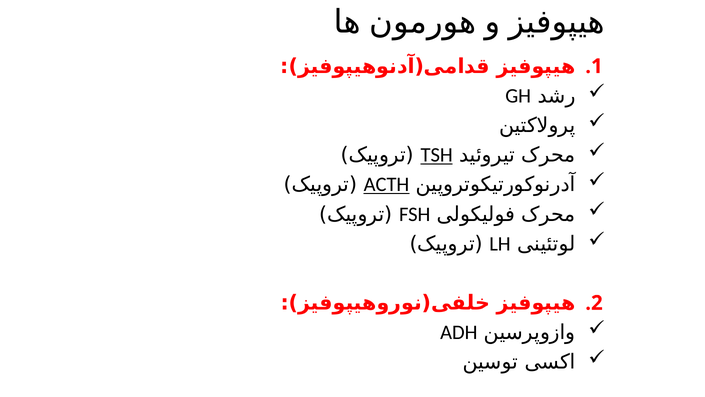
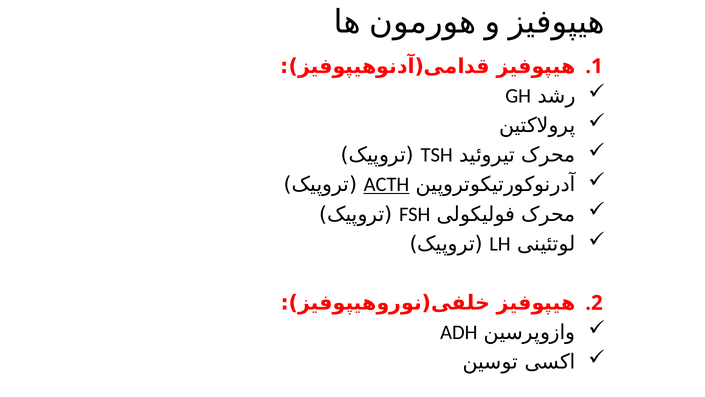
TSH underline: present -> none
